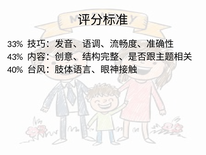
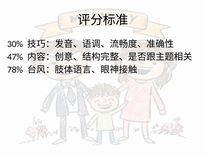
33%: 33% -> 30%
43%: 43% -> 47%
40%: 40% -> 78%
